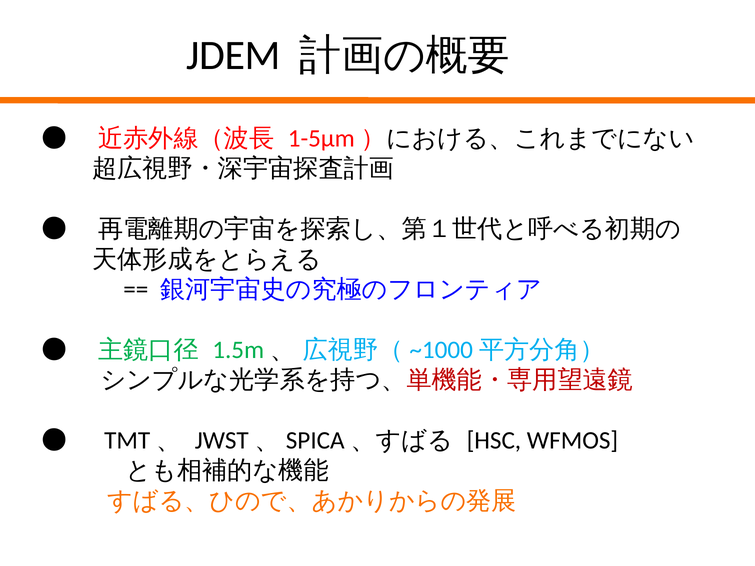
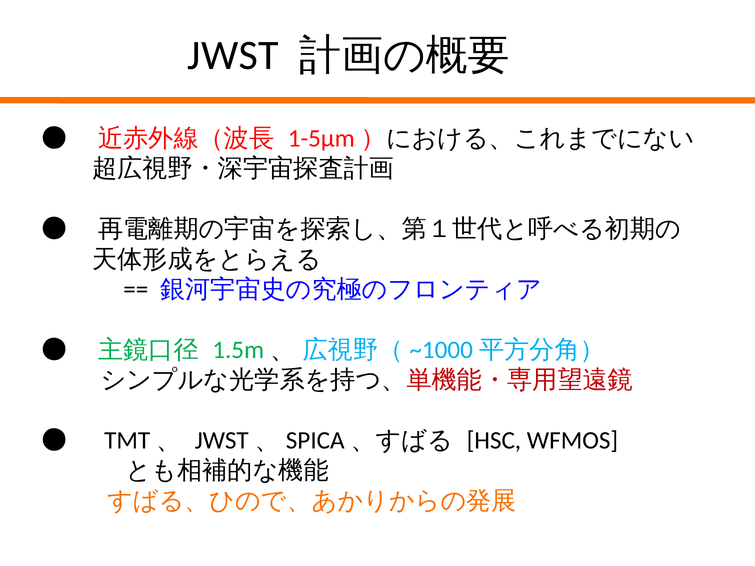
JDEM: JDEM -> JWST
